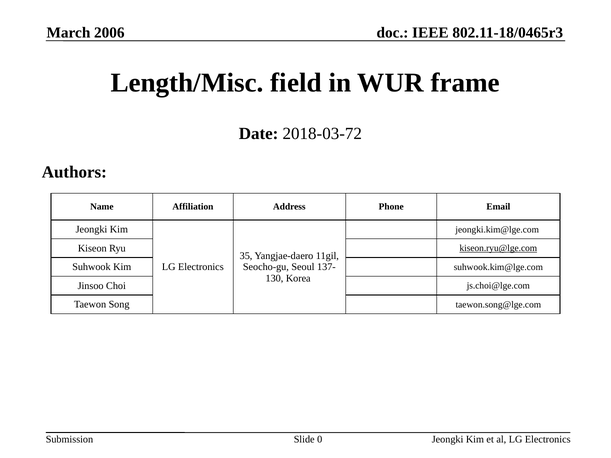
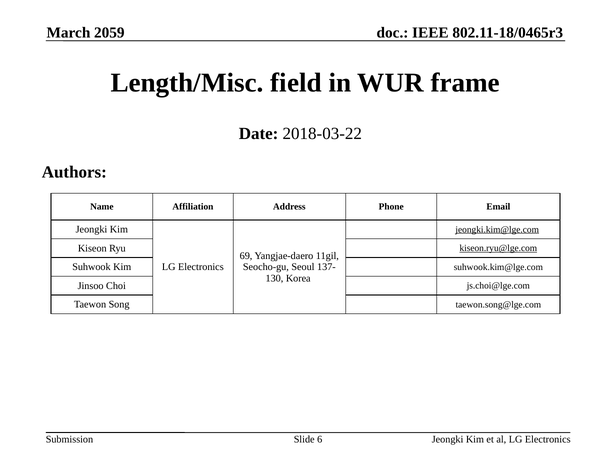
2006: 2006 -> 2059
2018-03-72: 2018-03-72 -> 2018-03-22
jeongki.kim@lge.com underline: none -> present
35: 35 -> 69
0: 0 -> 6
